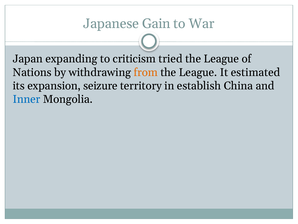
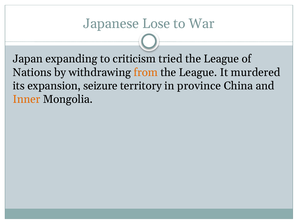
Gain: Gain -> Lose
estimated: estimated -> murdered
establish: establish -> province
Inner colour: blue -> orange
